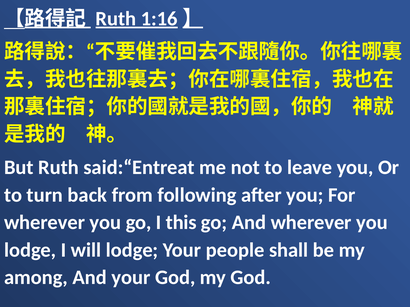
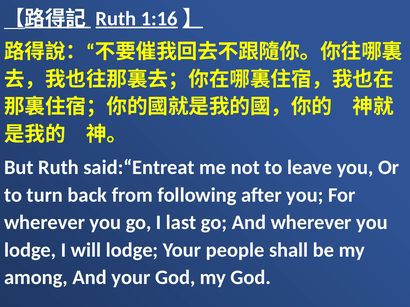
this: this -> last
